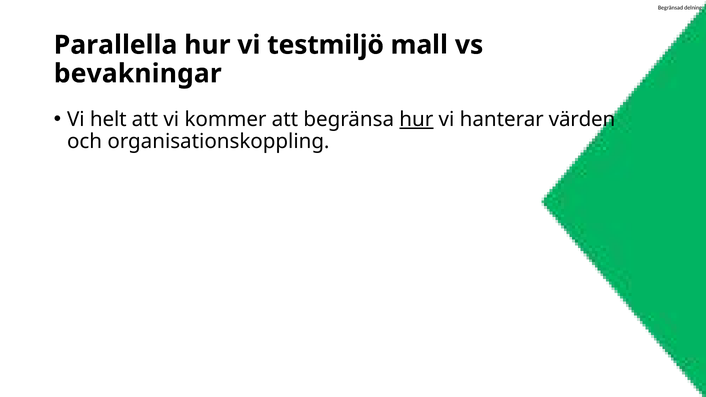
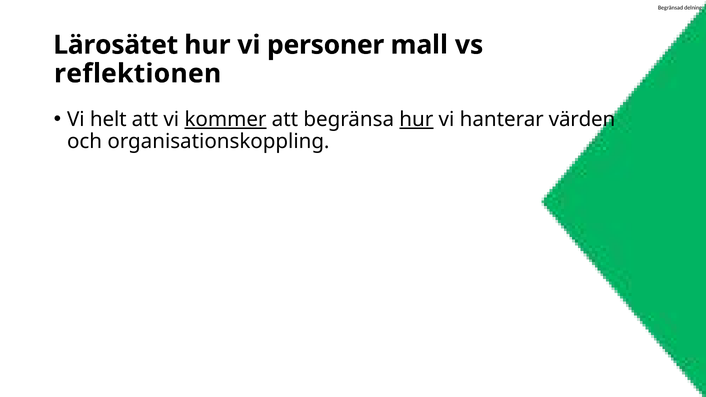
Parallella: Parallella -> Lärosätet
testmiljö: testmiljö -> personer
bevakningar: bevakningar -> reflektionen
kommer underline: none -> present
